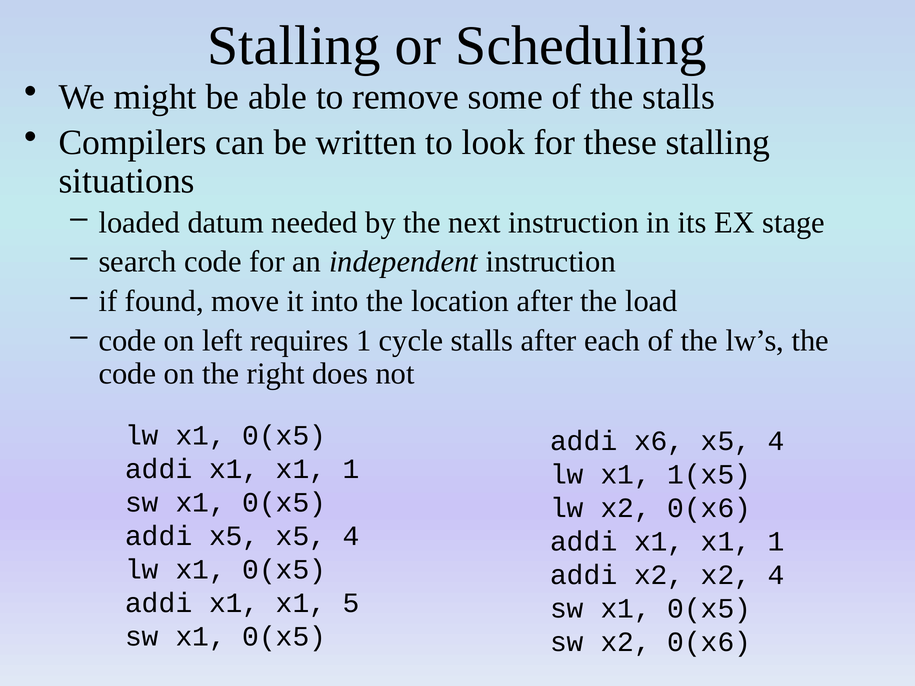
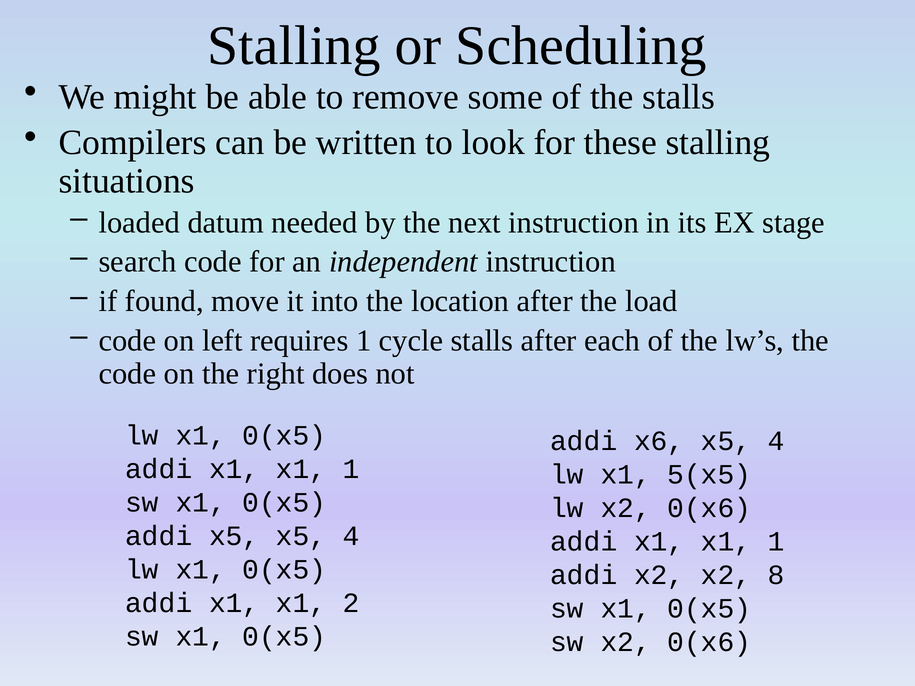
1(x5: 1(x5 -> 5(x5
x2 4: 4 -> 8
5: 5 -> 2
